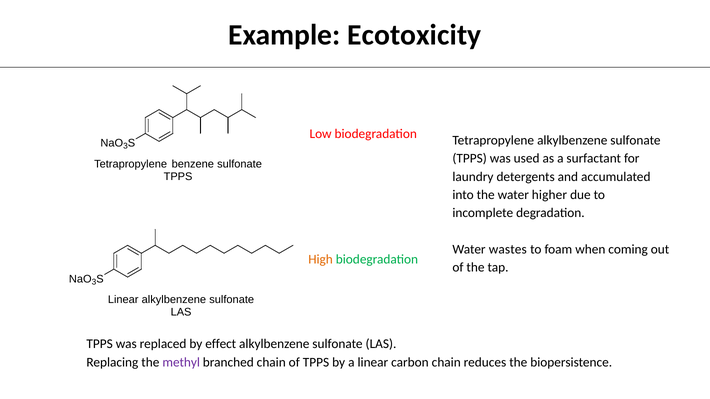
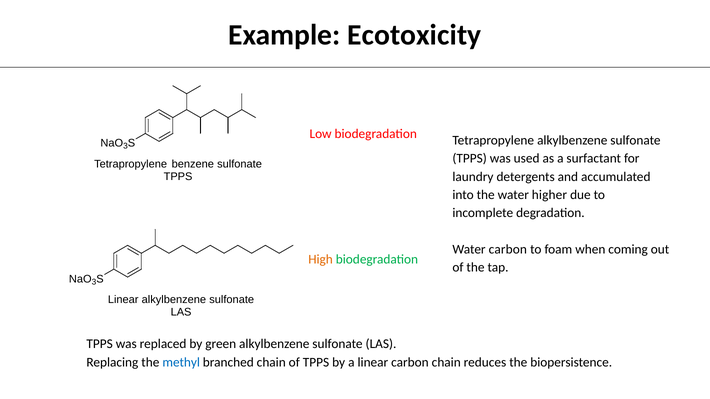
Water wastes: wastes -> carbon
effect: effect -> green
methyl colour: purple -> blue
